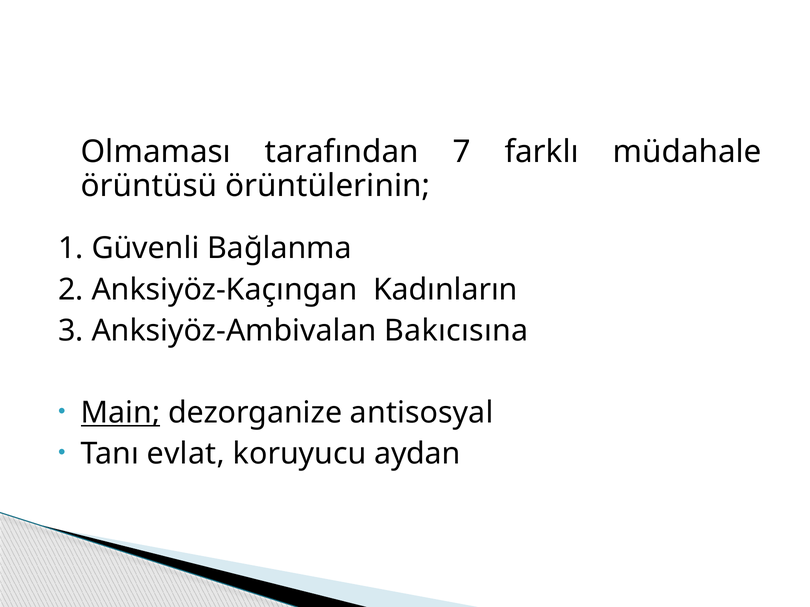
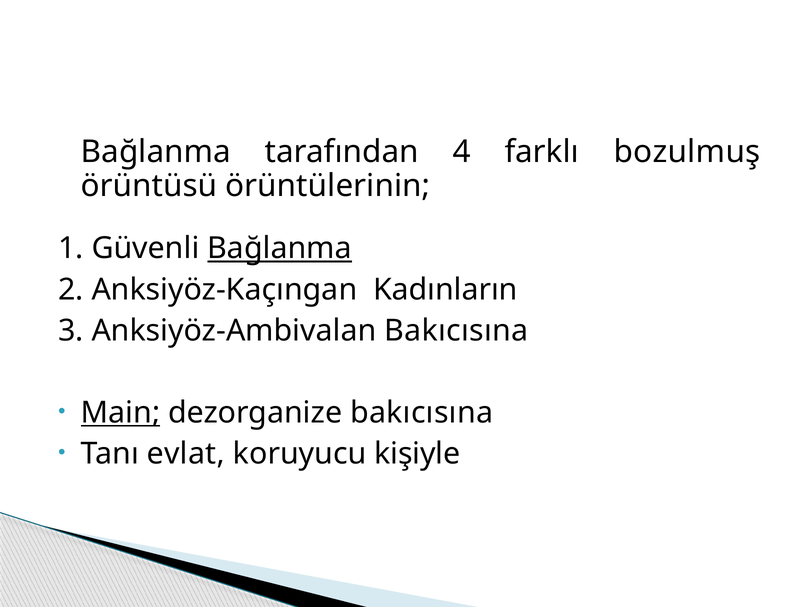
Olmaması at (156, 152): Olmaması -> Bağlanma
7: 7 -> 4
müdahale: müdahale -> bozulmuş
Bağlanma at (280, 249) underline: none -> present
dezorganize antisosyal: antisosyal -> bakıcısına
aydan: aydan -> kişiyle
